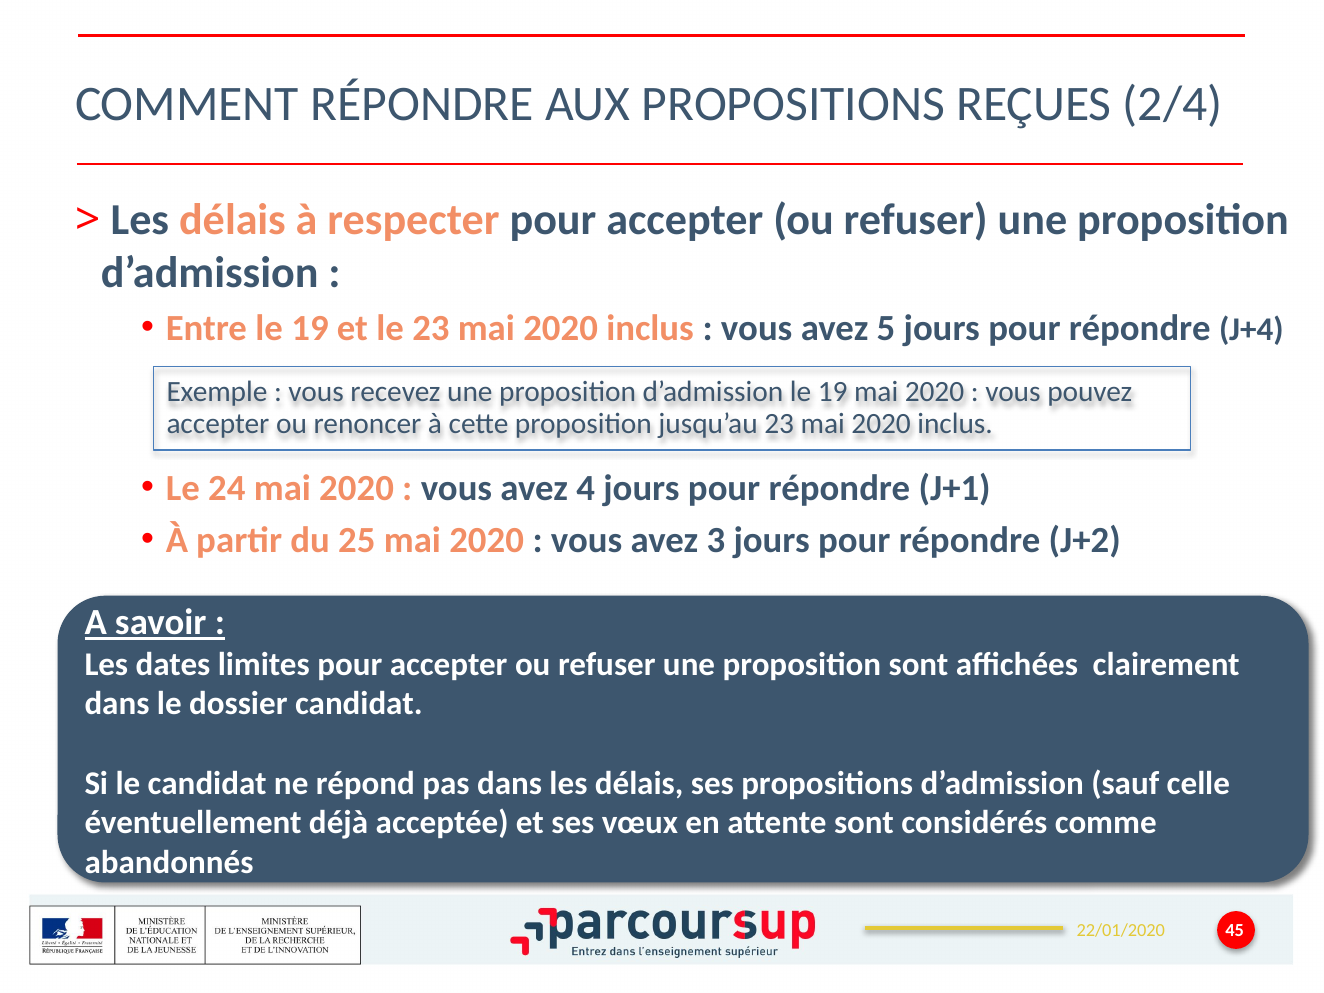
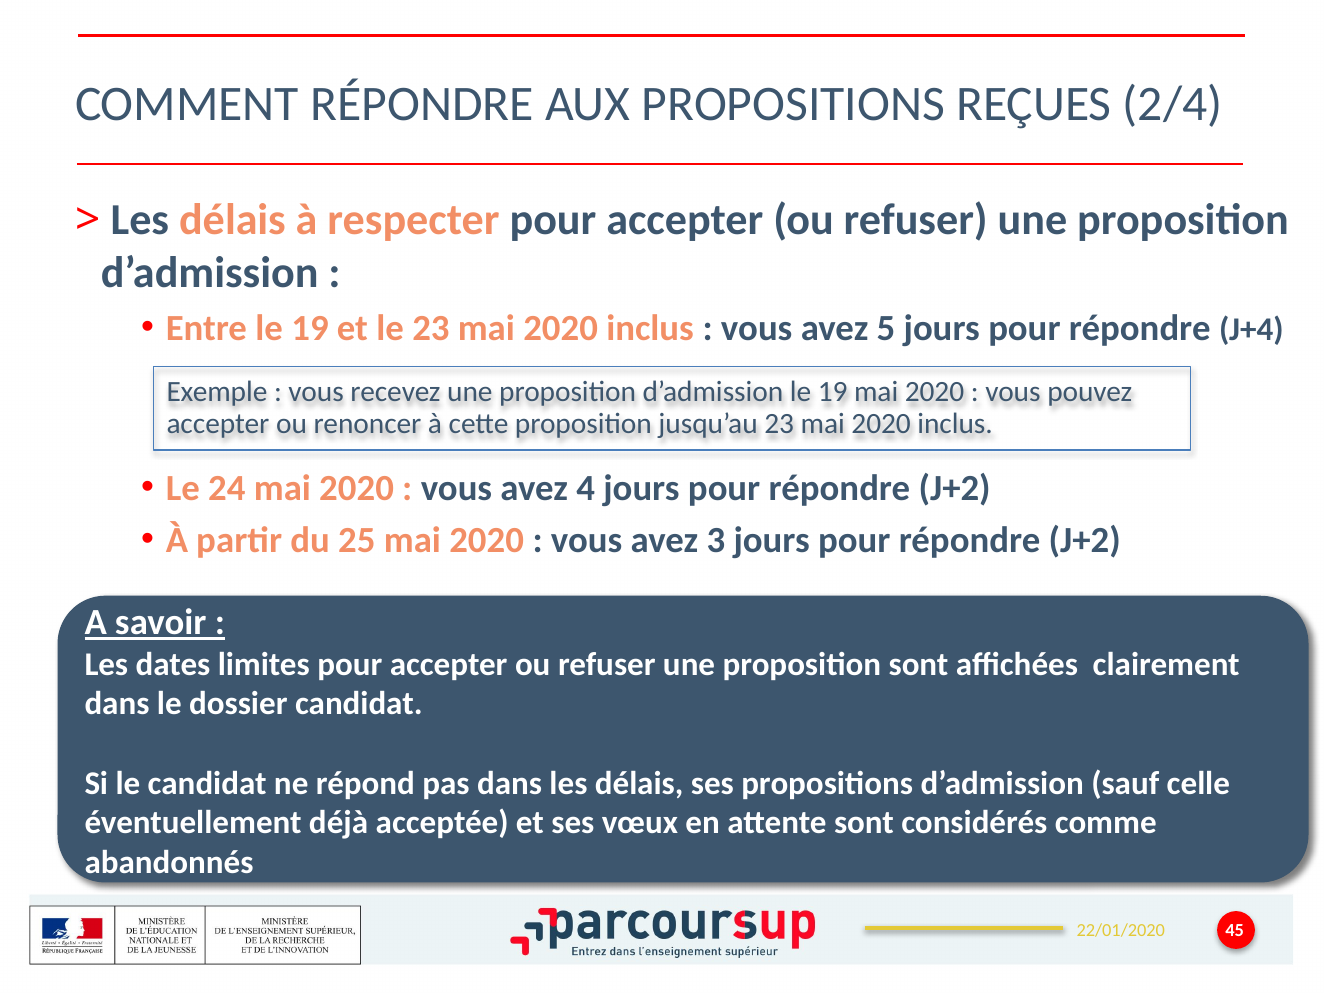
J+1 at (955, 488): J+1 -> J+2
